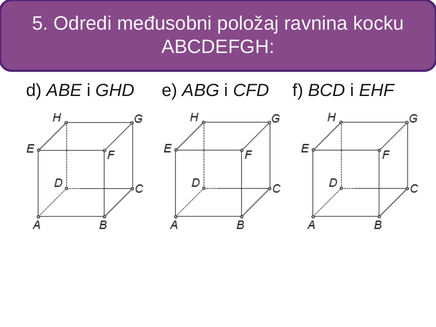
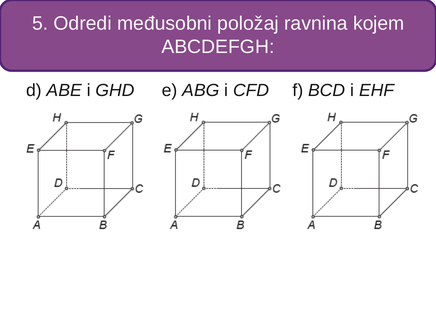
kocku: kocku -> kojem
